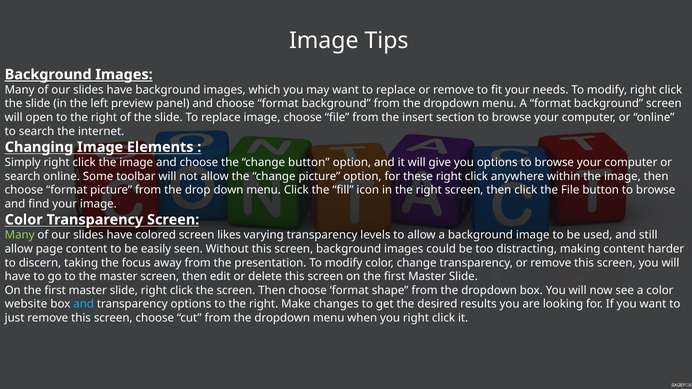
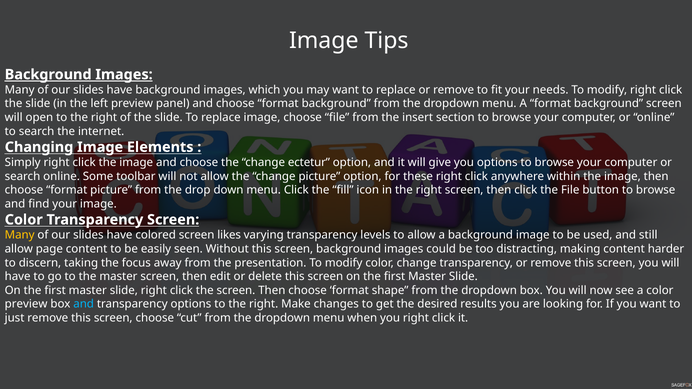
change button: button -> ectetur
Many at (20, 235) colour: light green -> yellow
website at (26, 304): website -> preview
